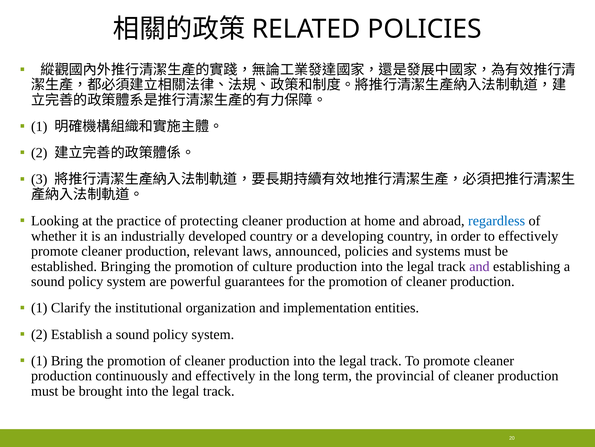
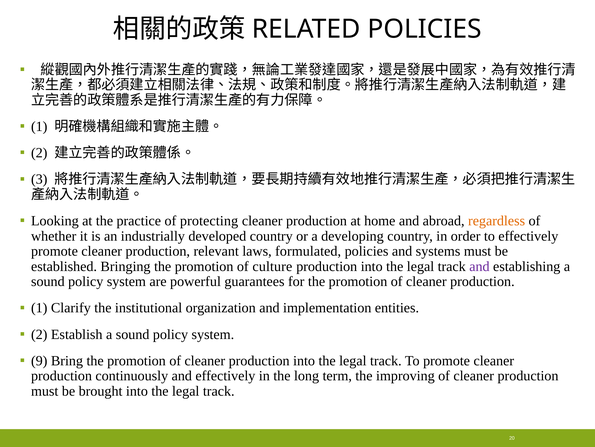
regardless colour: blue -> orange
announced: announced -> formulated
1 at (39, 360): 1 -> 9
provincial: provincial -> improving
